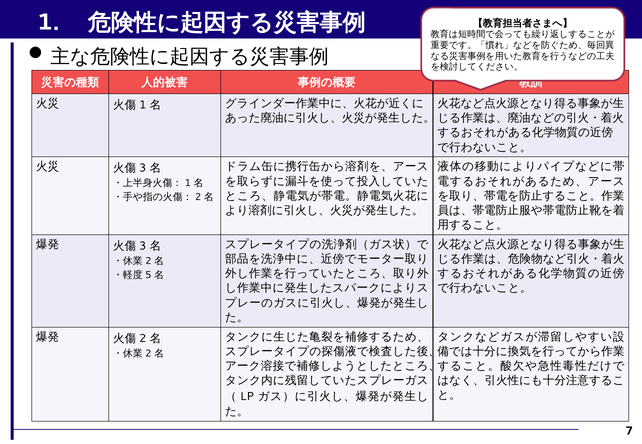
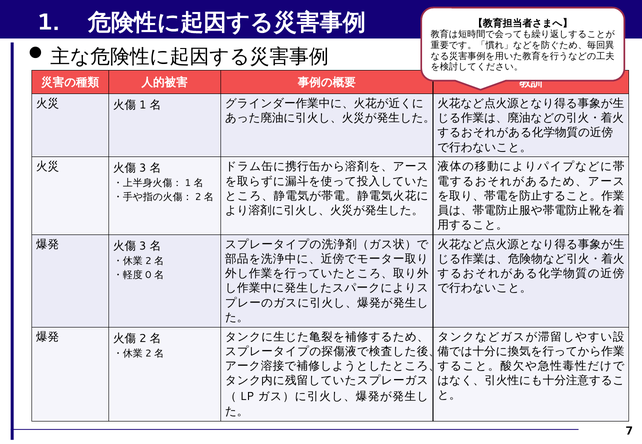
5: 5 -> 0
